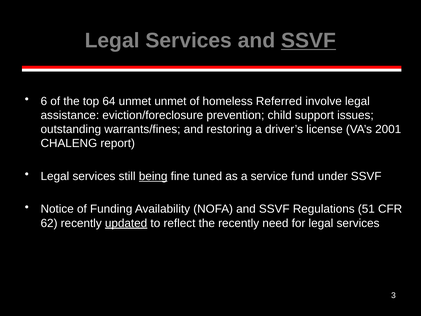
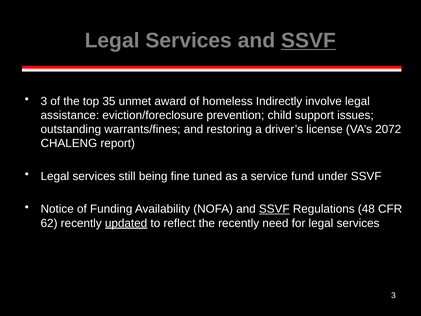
6 at (44, 101): 6 -> 3
64: 64 -> 35
unmet unmet: unmet -> award
Referred: Referred -> Indirectly
2001: 2001 -> 2072
being underline: present -> none
SSVF at (274, 209) underline: none -> present
51: 51 -> 48
